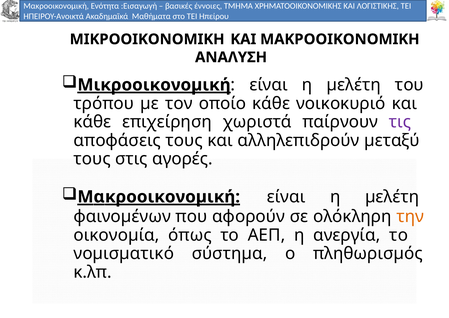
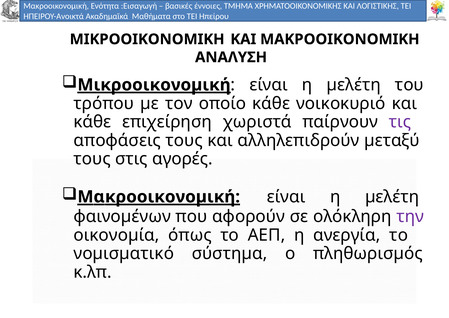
την colour: orange -> purple
